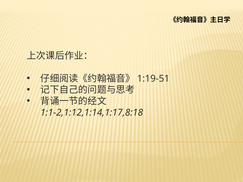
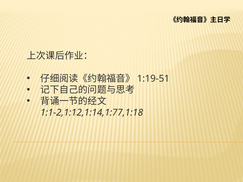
1:1-2,1:12,1:14,1:17,8:18: 1:1-2,1:12,1:14,1:17,8:18 -> 1:1-2,1:12,1:14,1:77,1:18
